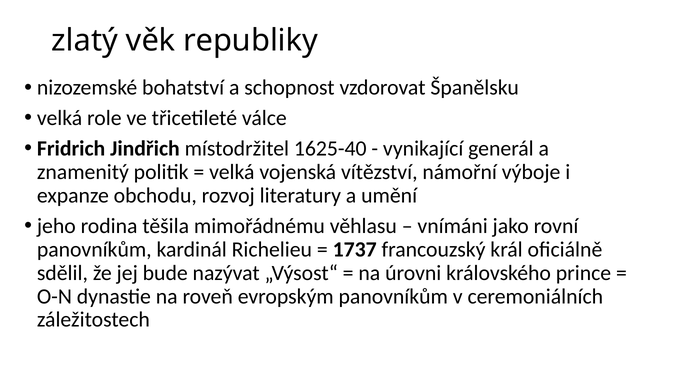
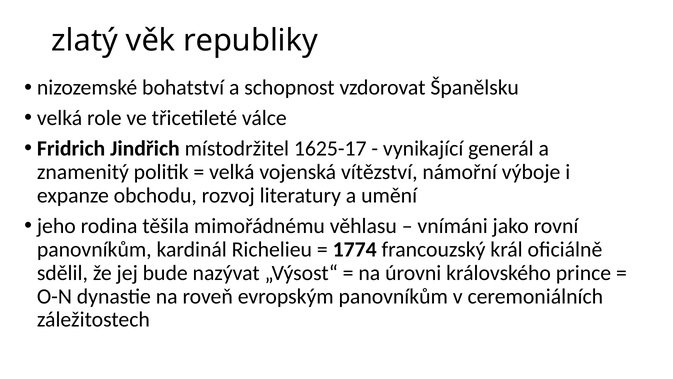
1625-40: 1625-40 -> 1625-17
1737: 1737 -> 1774
